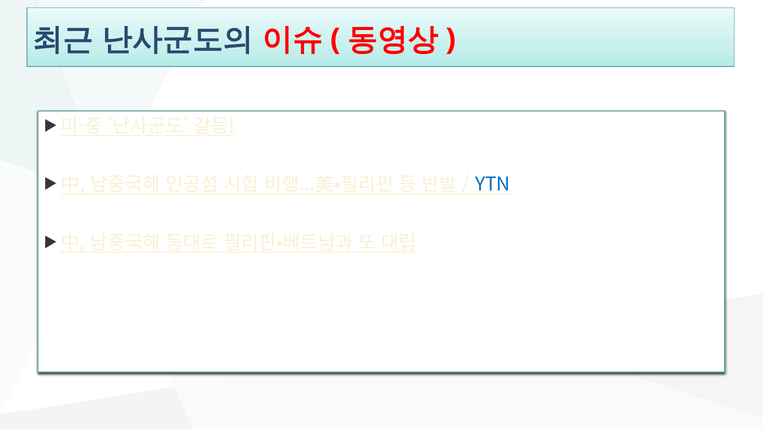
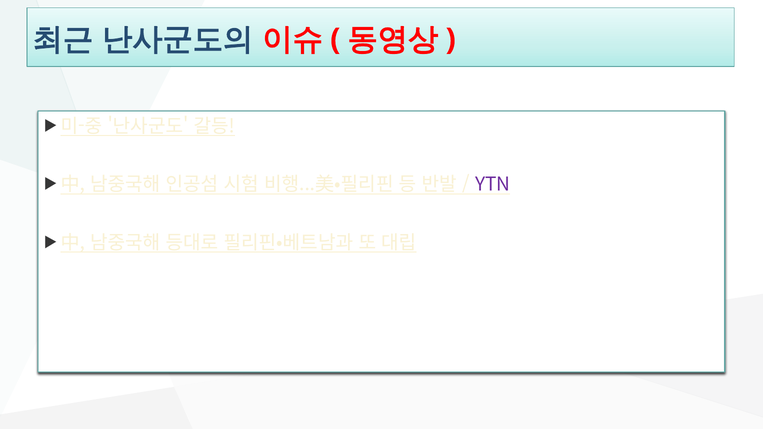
YTN colour: blue -> purple
